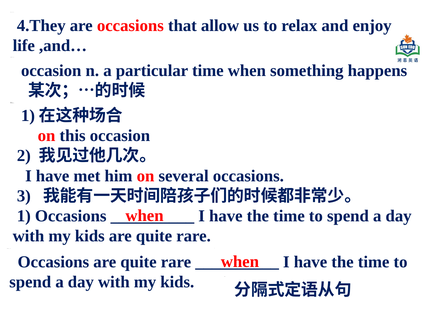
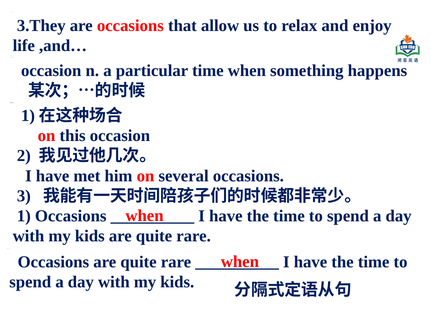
4.They: 4.They -> 3.They
